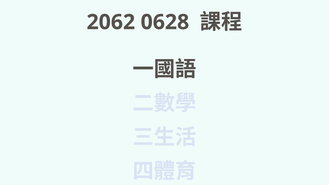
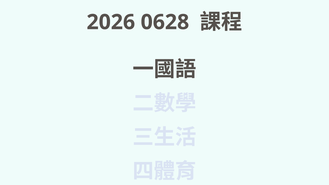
2062: 2062 -> 2026
